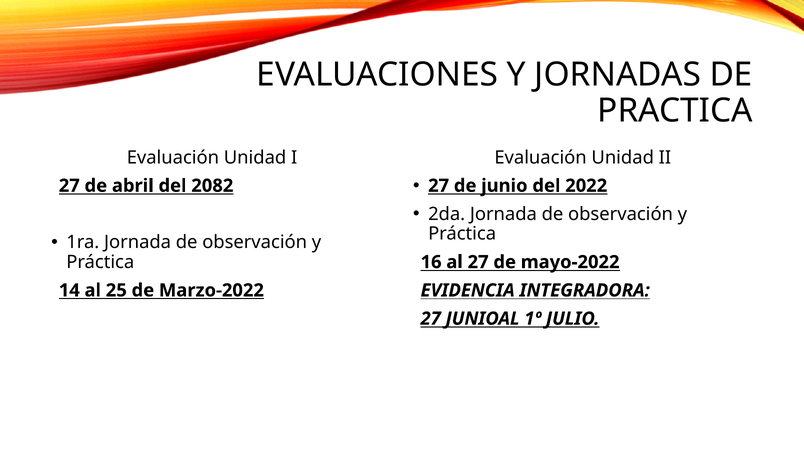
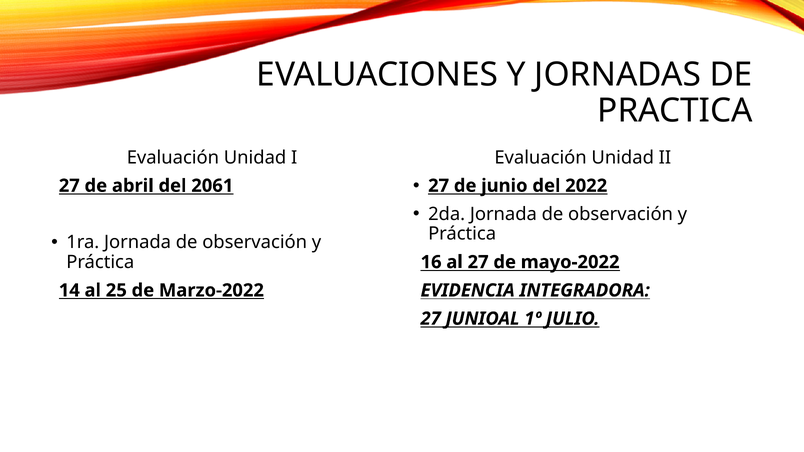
2082: 2082 -> 2061
